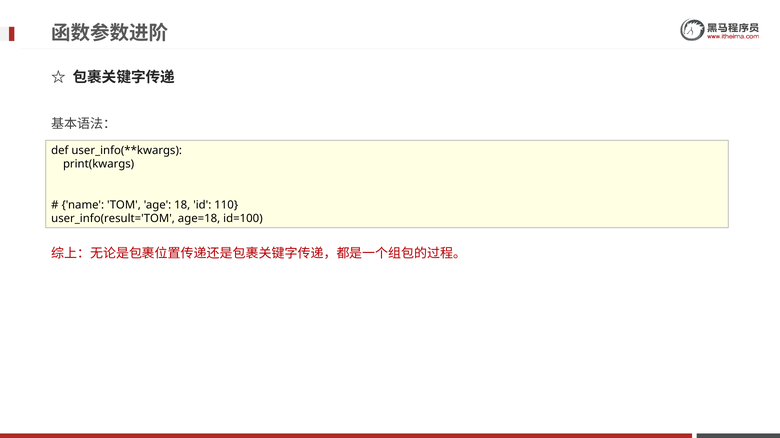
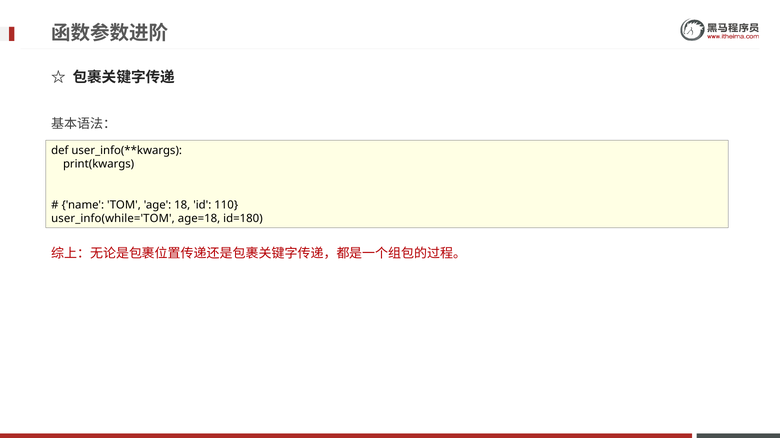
user_info(result='TOM: user_info(result='TOM -> user_info(while='TOM
id=100: id=100 -> id=180
